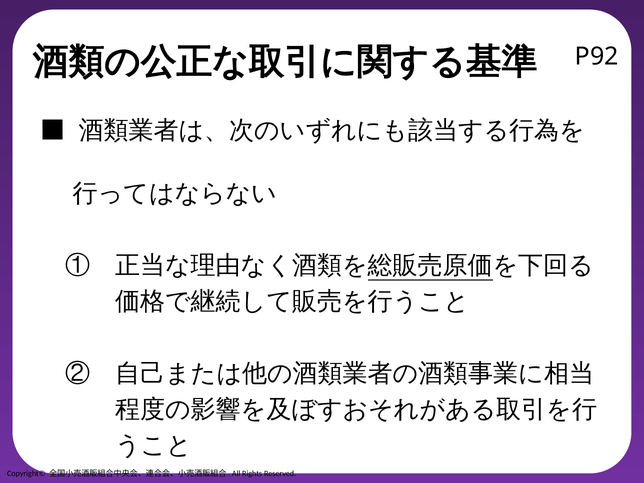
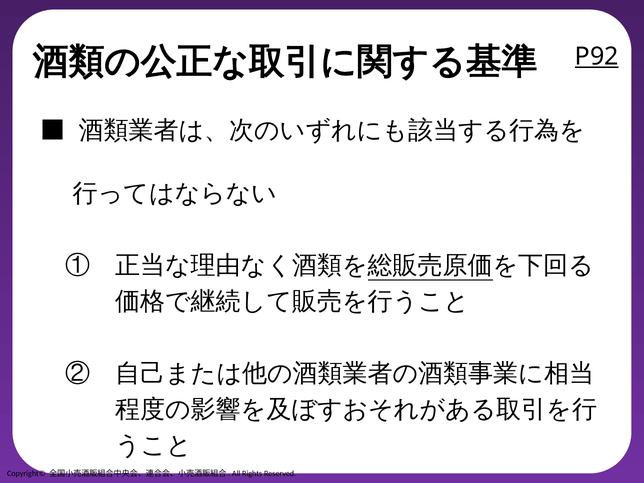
P92 underline: none -> present
